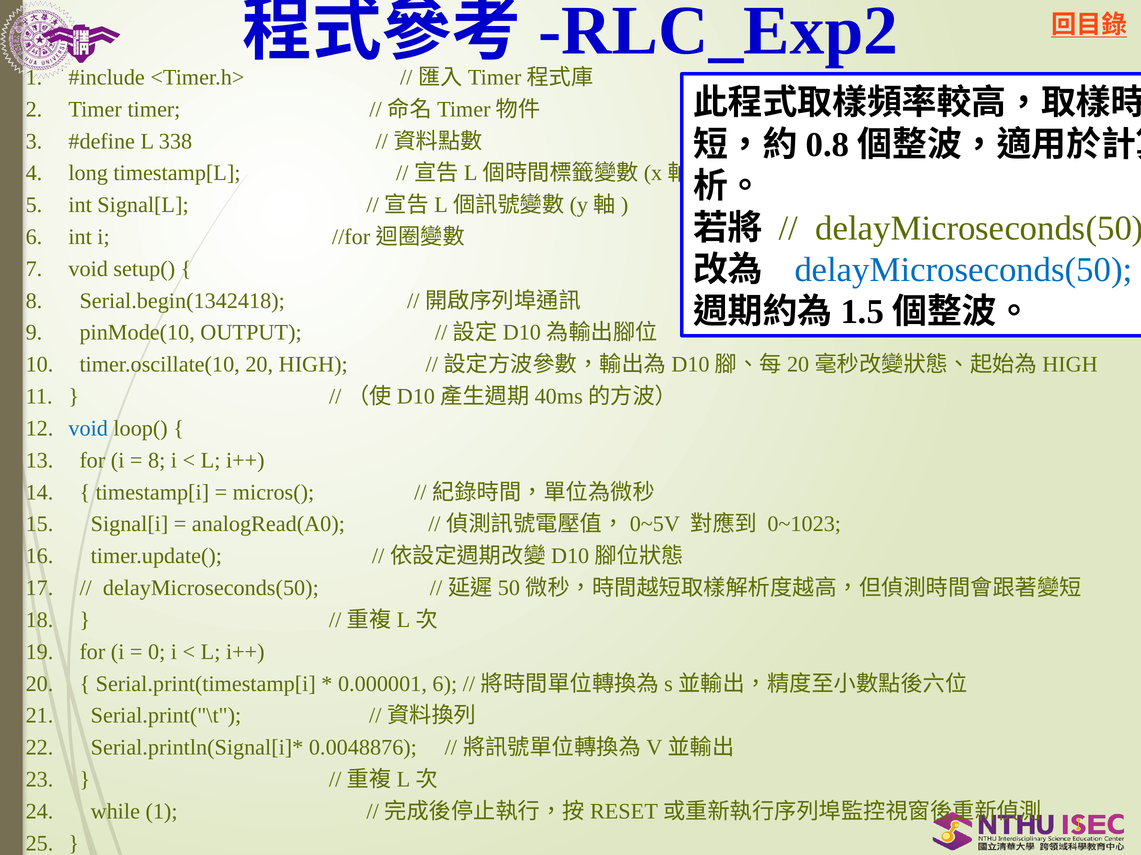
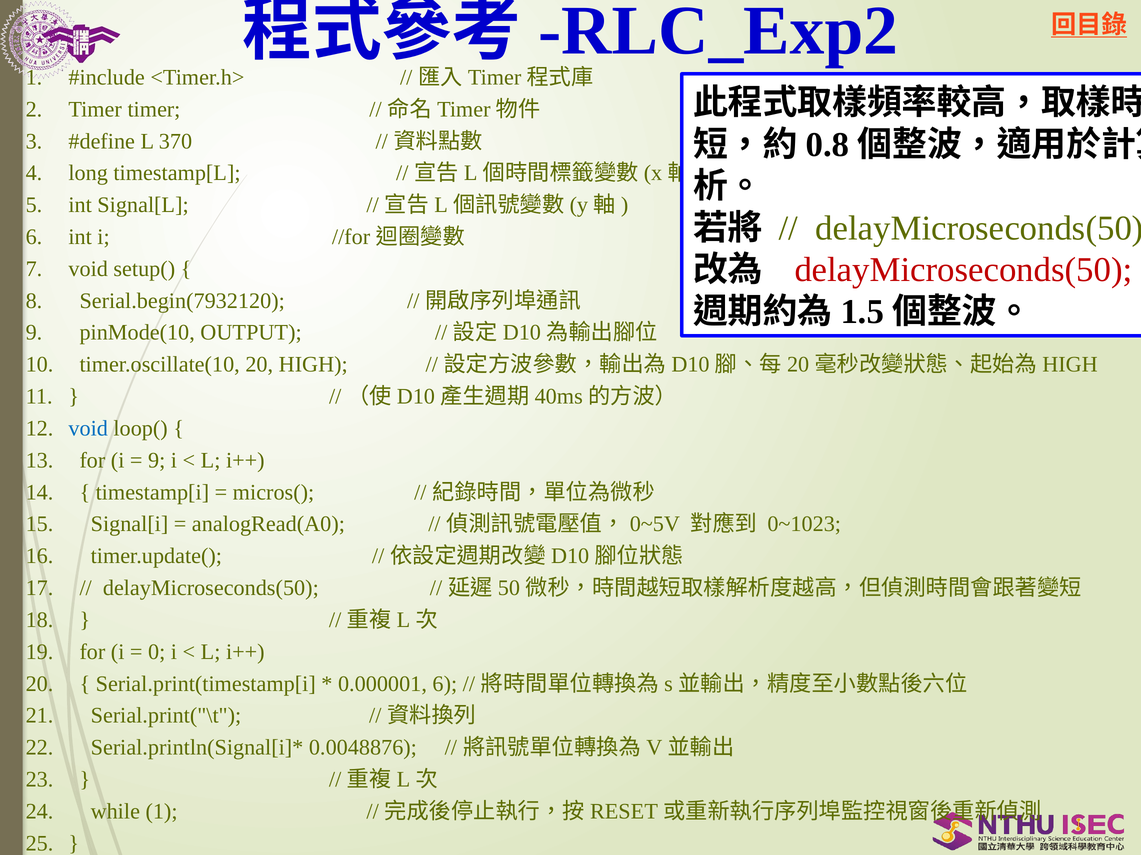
338: 338 -> 370
delayMicroseconds(50 at (963, 270) colour: blue -> red
Serial.begin(1342418: Serial.begin(1342418 -> Serial.begin(7932120
8 at (157, 461): 8 -> 9
